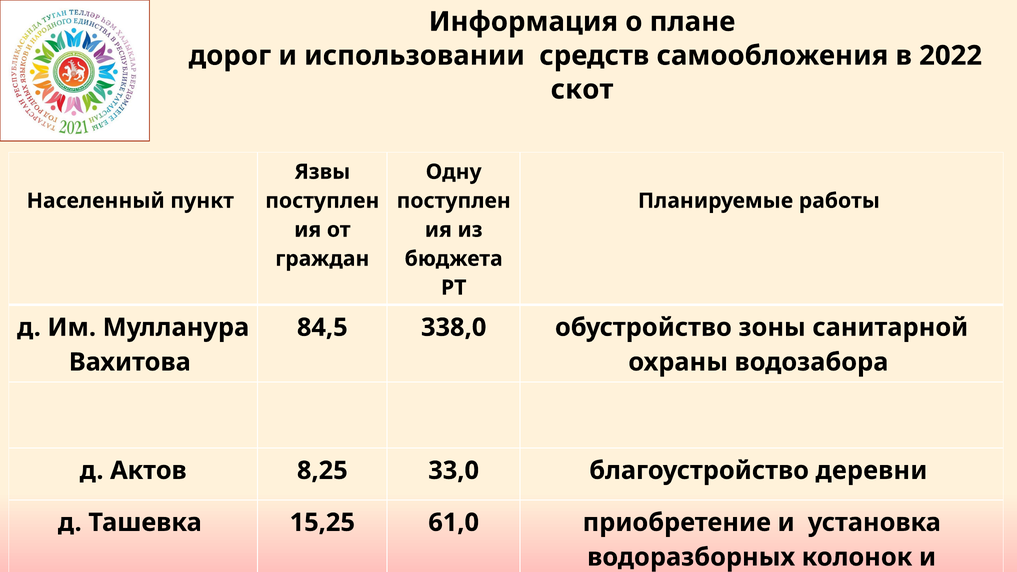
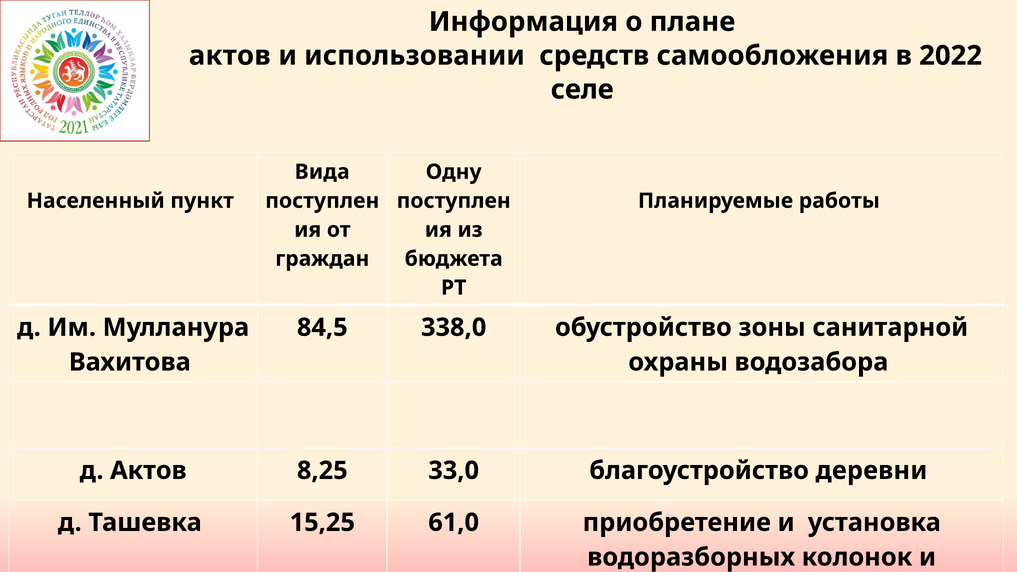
дорог at (230, 56): дорог -> актов
скот: скот -> селе
Язвы: Язвы -> Вида
